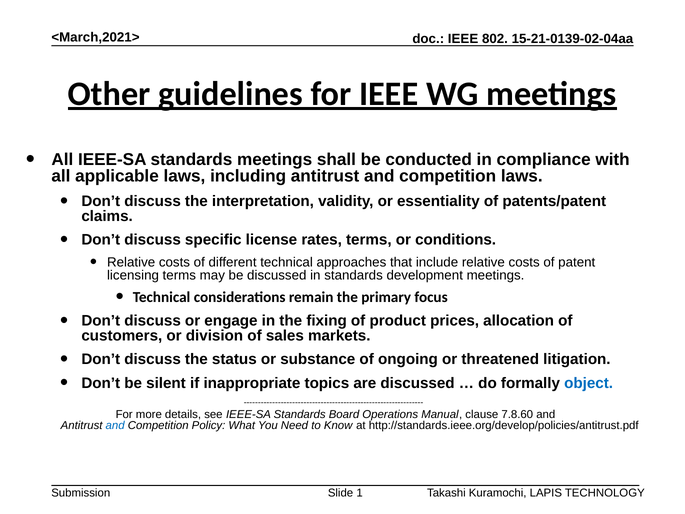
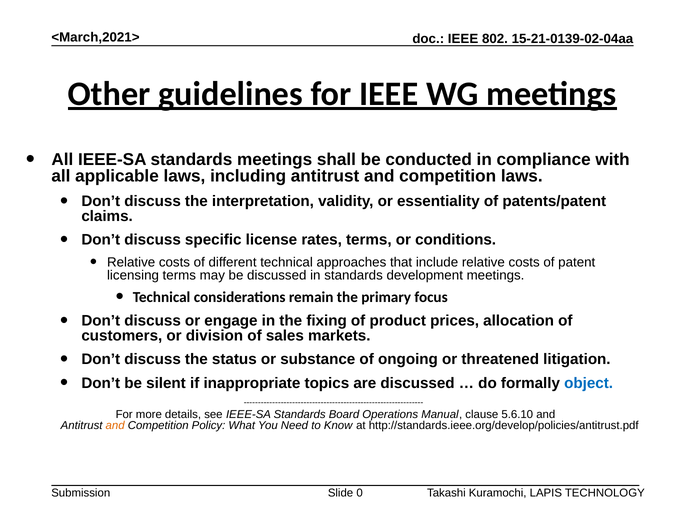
7.8.60: 7.8.60 -> 5.6.10
and at (115, 425) colour: blue -> orange
1: 1 -> 0
